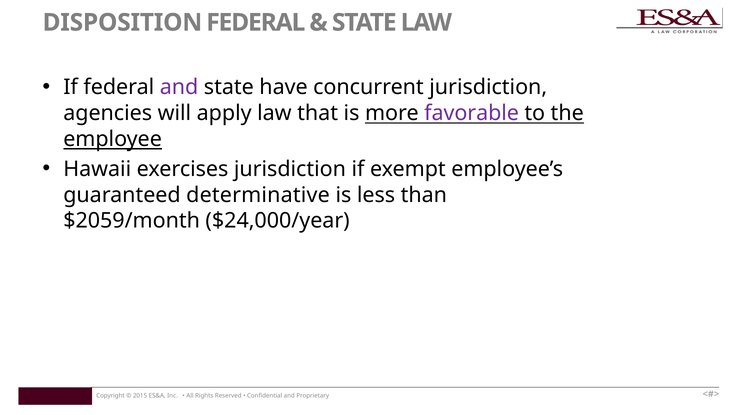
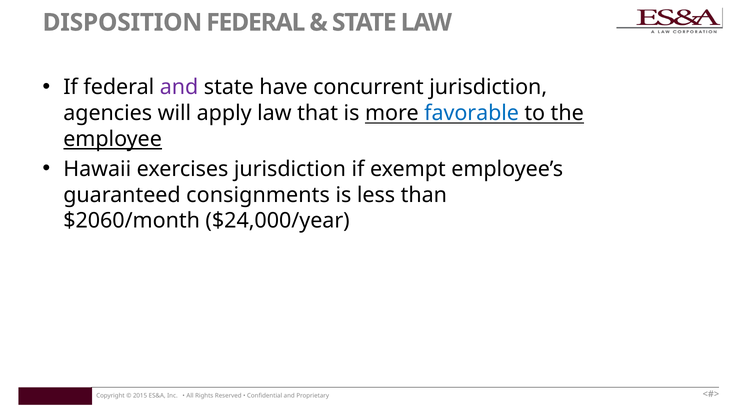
favorable colour: purple -> blue
determinative: determinative -> consignments
$2059/month: $2059/month -> $2060/month
